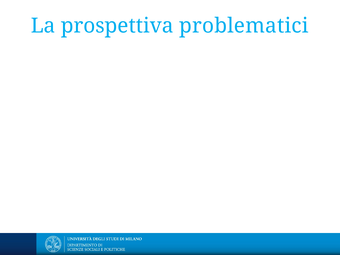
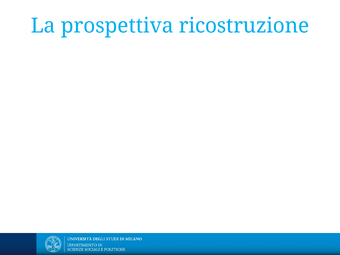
problematici: problematici -> ricostruzione
